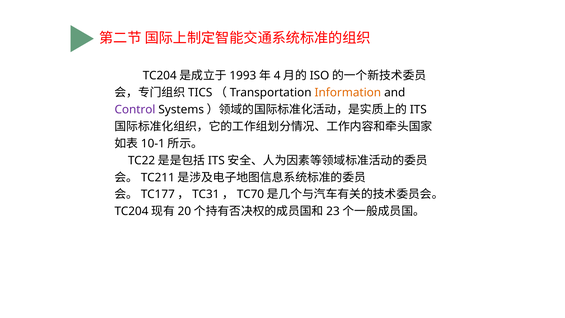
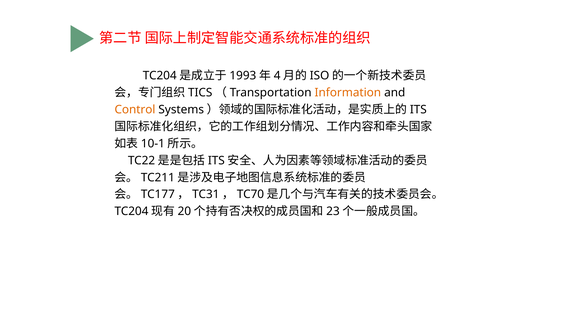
Control colour: purple -> orange
